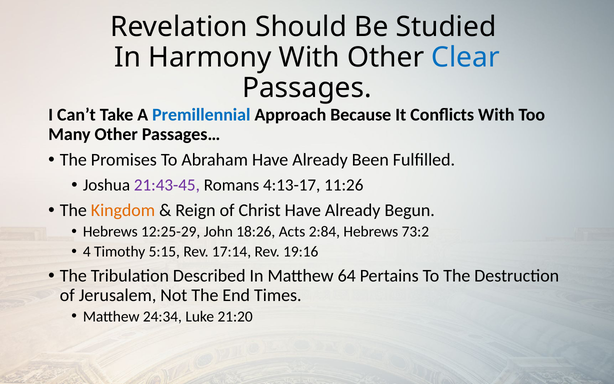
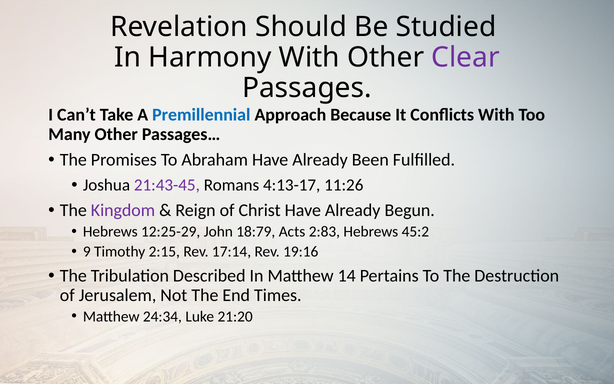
Clear colour: blue -> purple
Kingdom colour: orange -> purple
18:26: 18:26 -> 18:79
2:84: 2:84 -> 2:83
73:2: 73:2 -> 45:2
4: 4 -> 9
5:15: 5:15 -> 2:15
64: 64 -> 14
